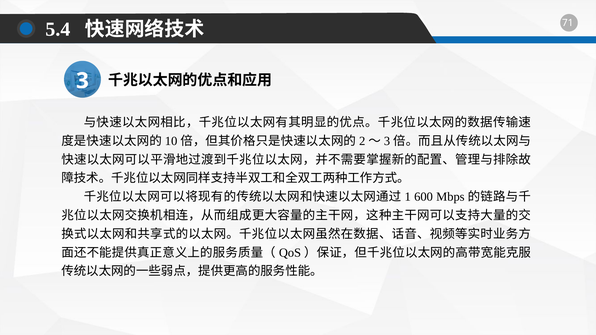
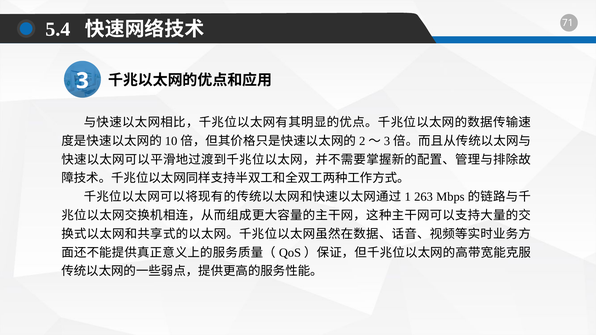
600: 600 -> 263
